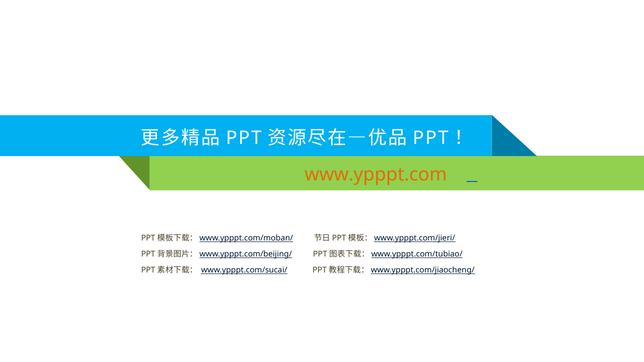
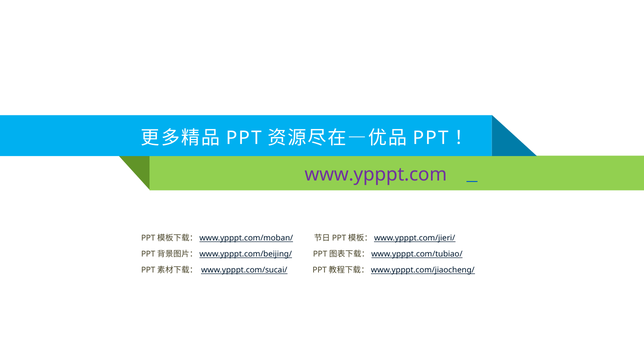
www.ypppt.com colour: orange -> purple
